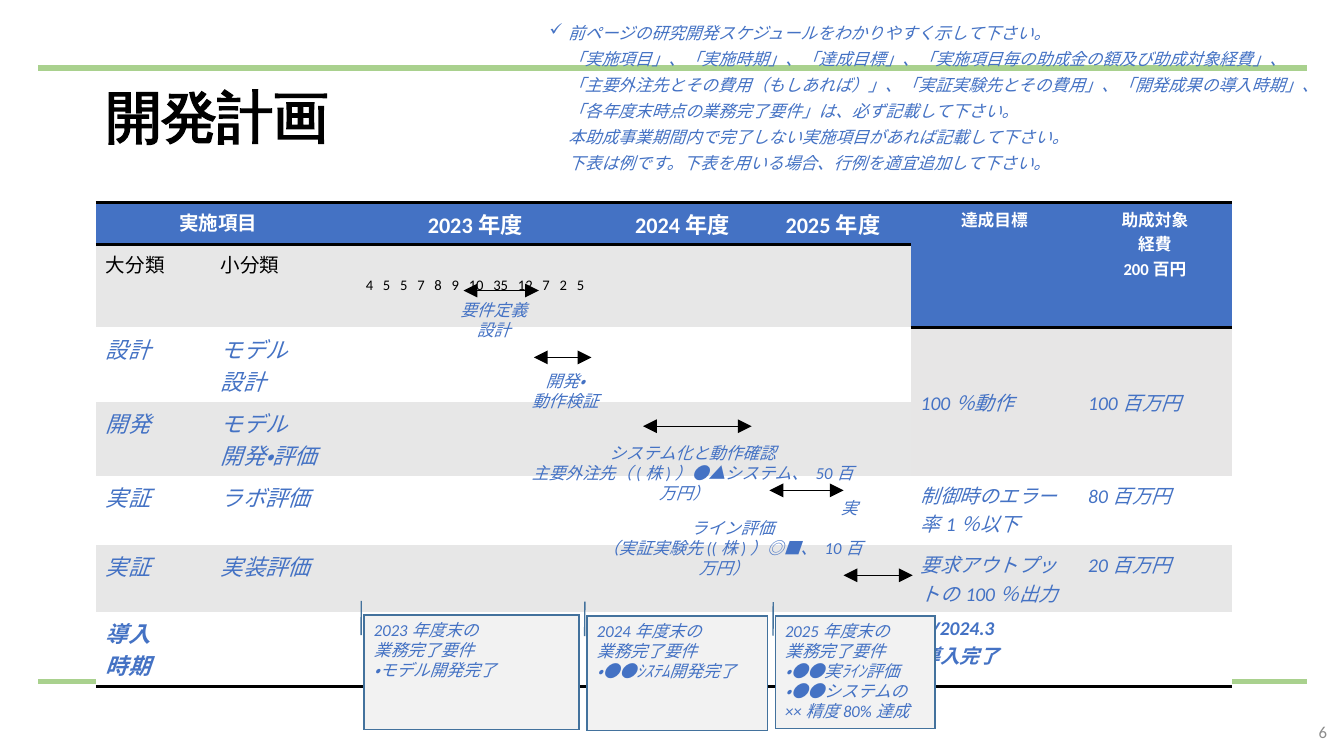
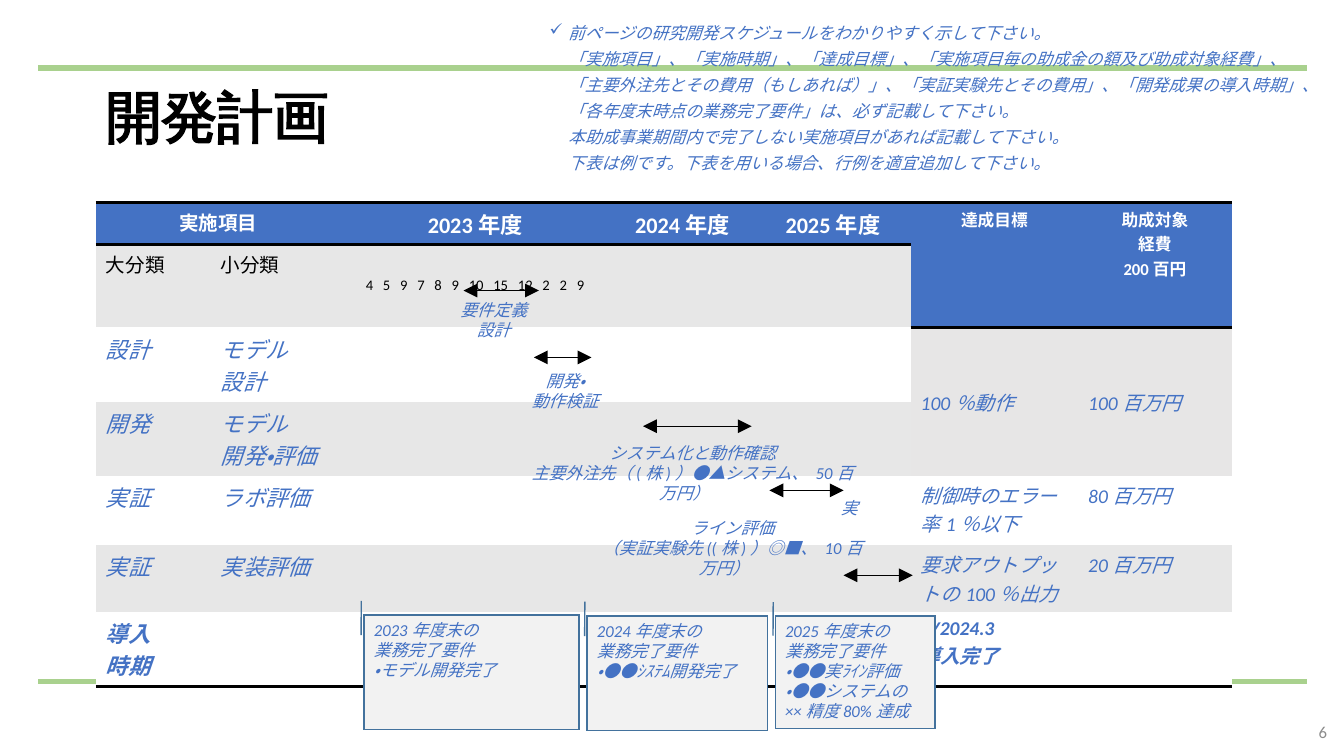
5 5: 5 -> 9
35: 35 -> 15
7 at (546, 286): 7 -> 2
2 5: 5 -> 9
